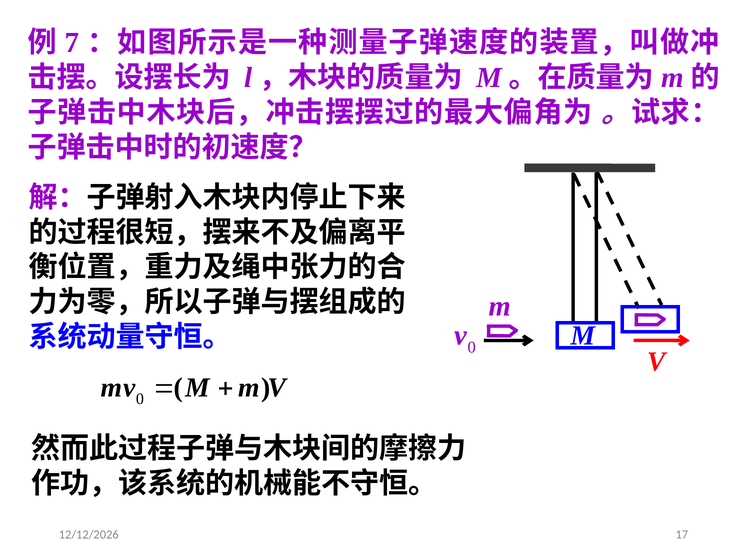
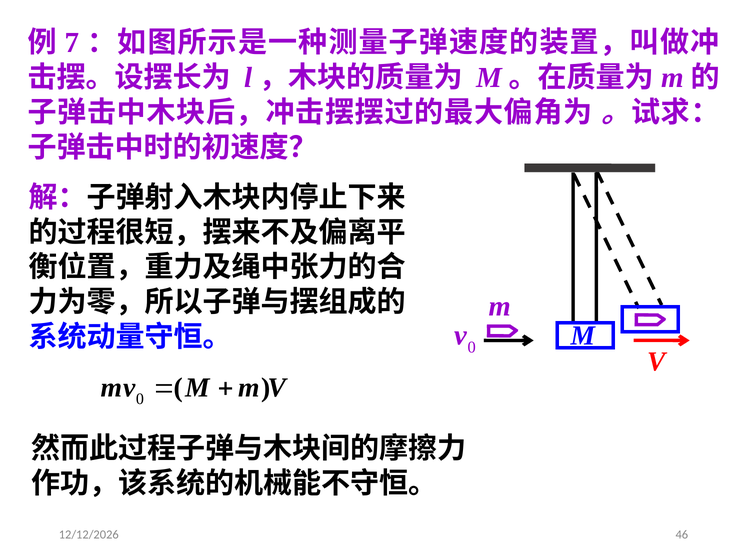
17: 17 -> 46
